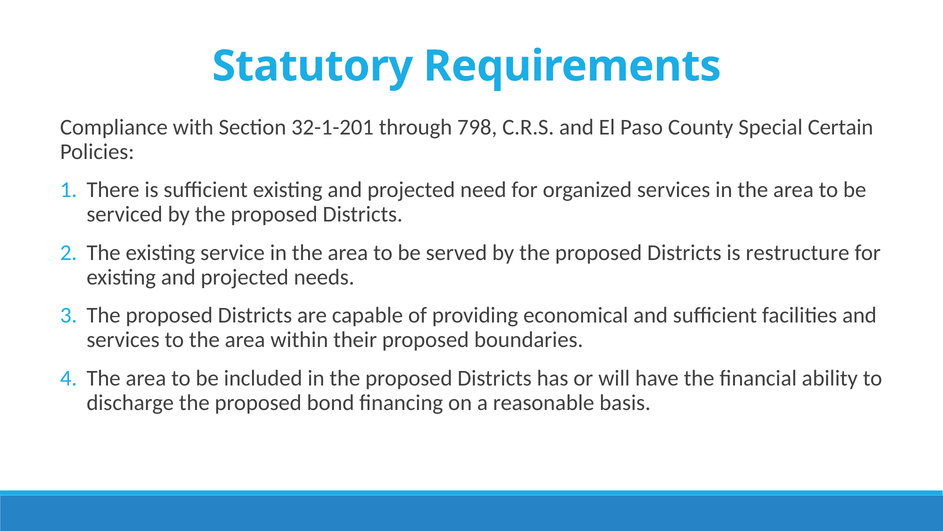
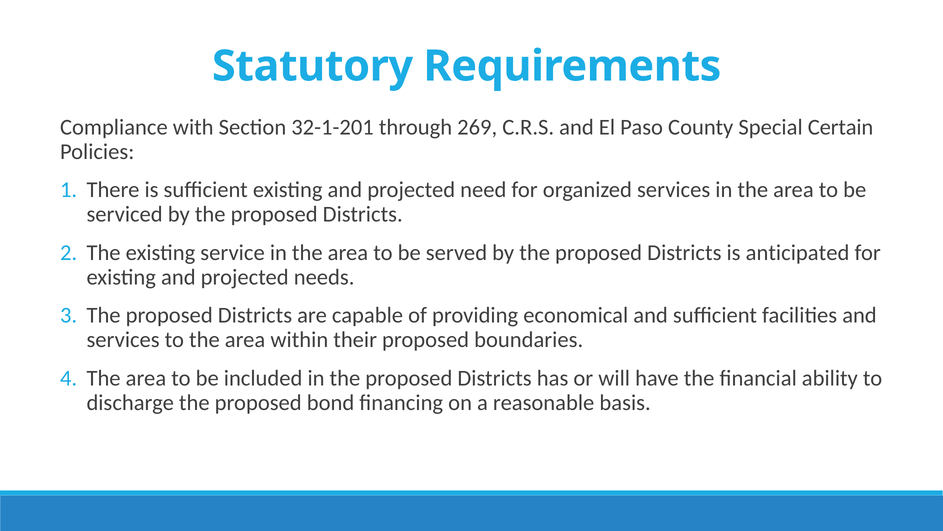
798: 798 -> 269
restructure: restructure -> anticipated
